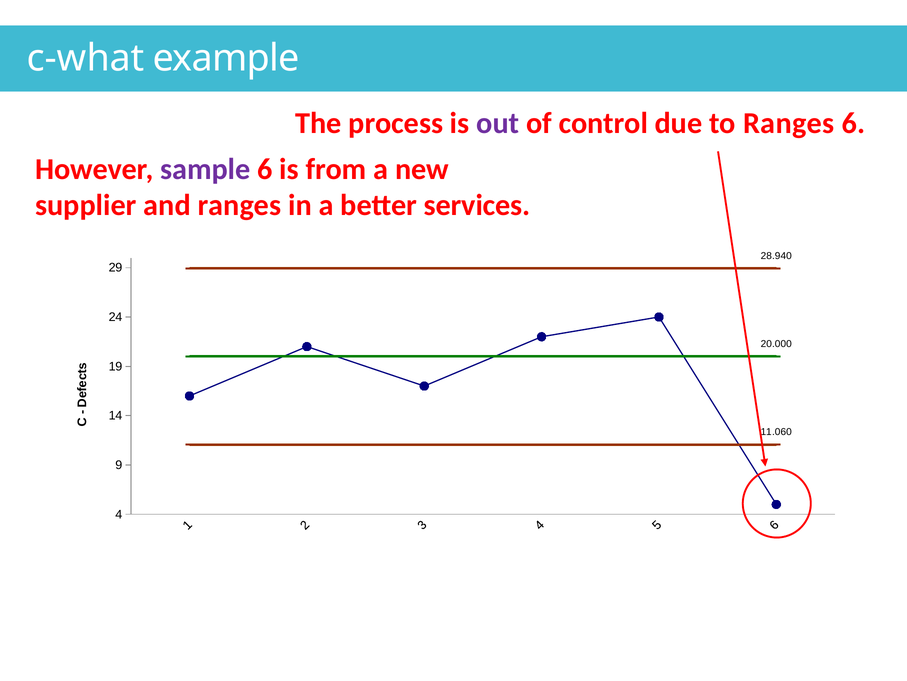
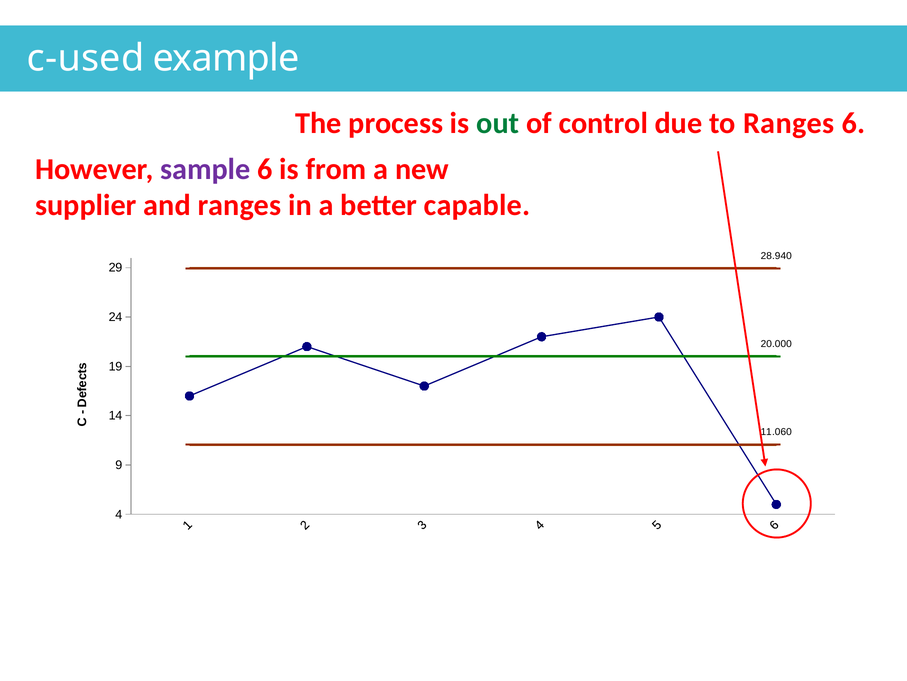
c-what: c-what -> c-used
out colour: purple -> green
services: services -> capable
